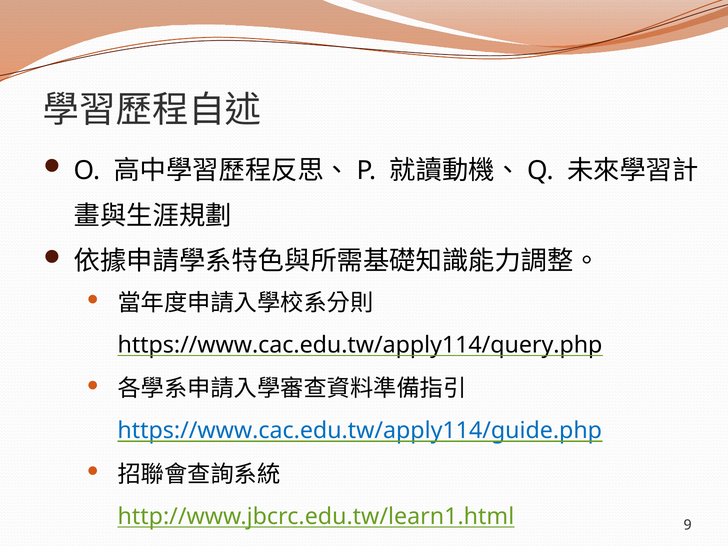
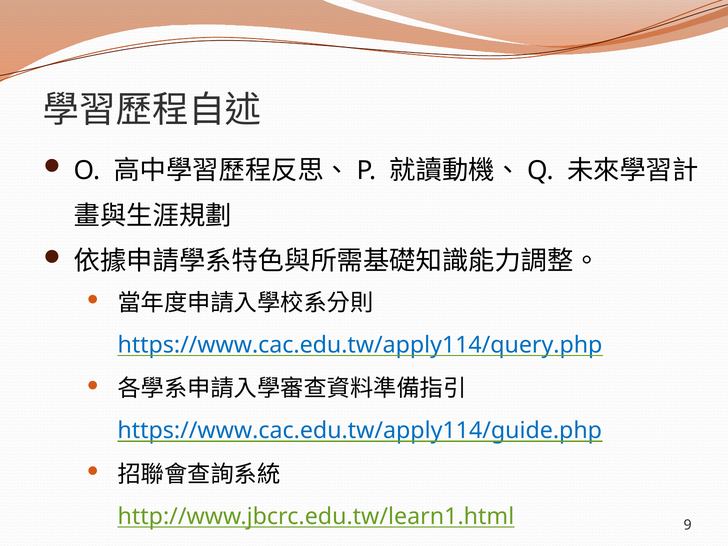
https://www.cac.edu.tw/apply114/query.php colour: black -> blue
